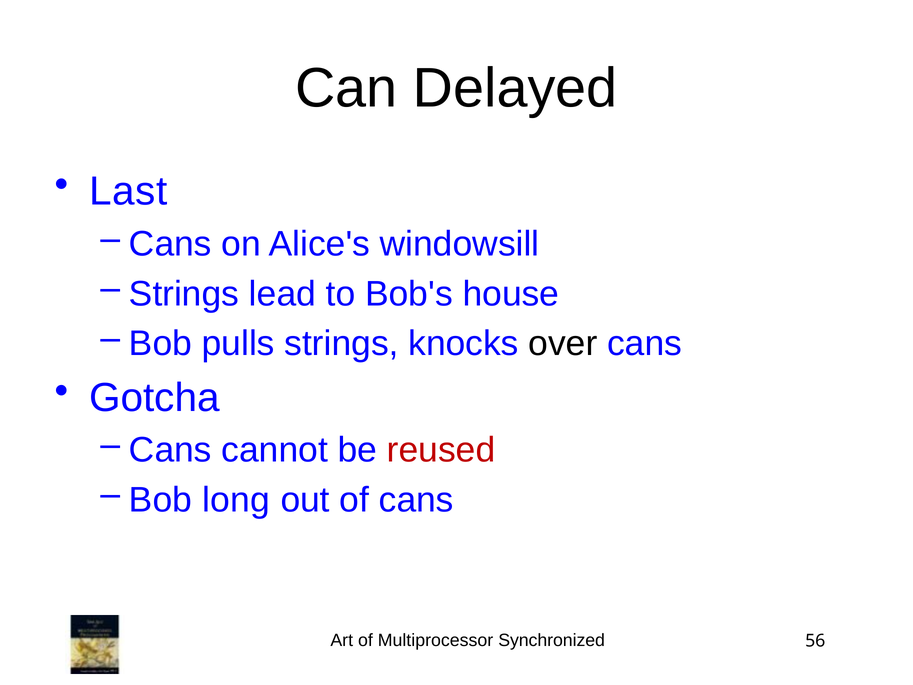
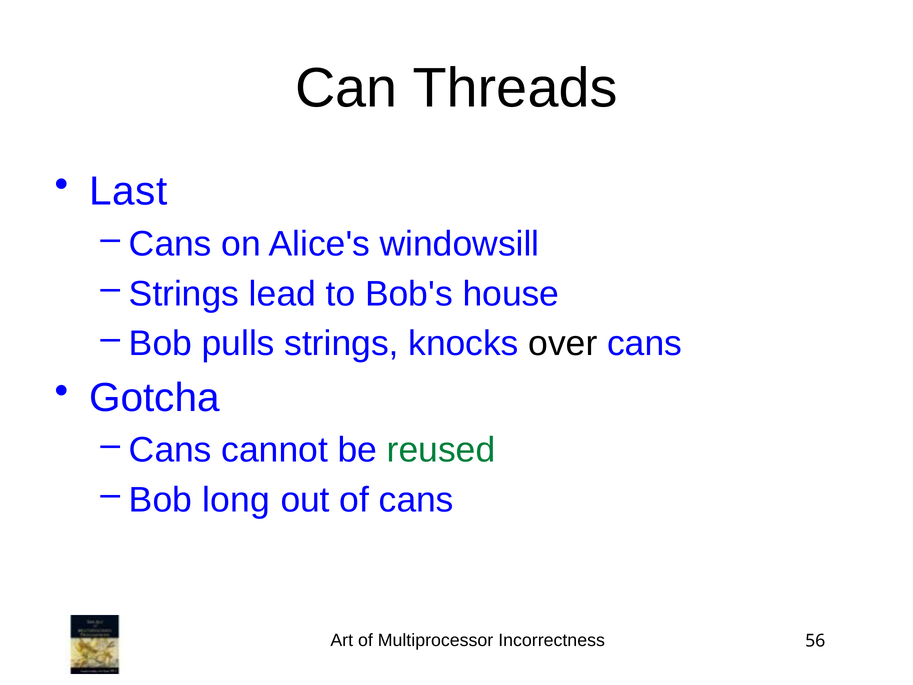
Delayed: Delayed -> Threads
reused colour: red -> green
Synchronized: Synchronized -> Incorrectness
